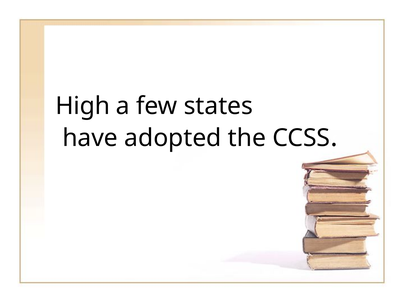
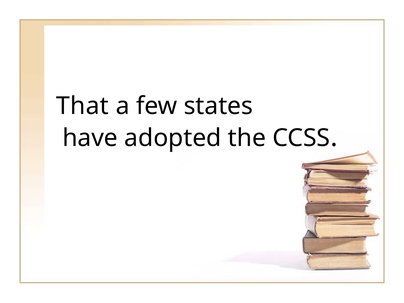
High: High -> That
